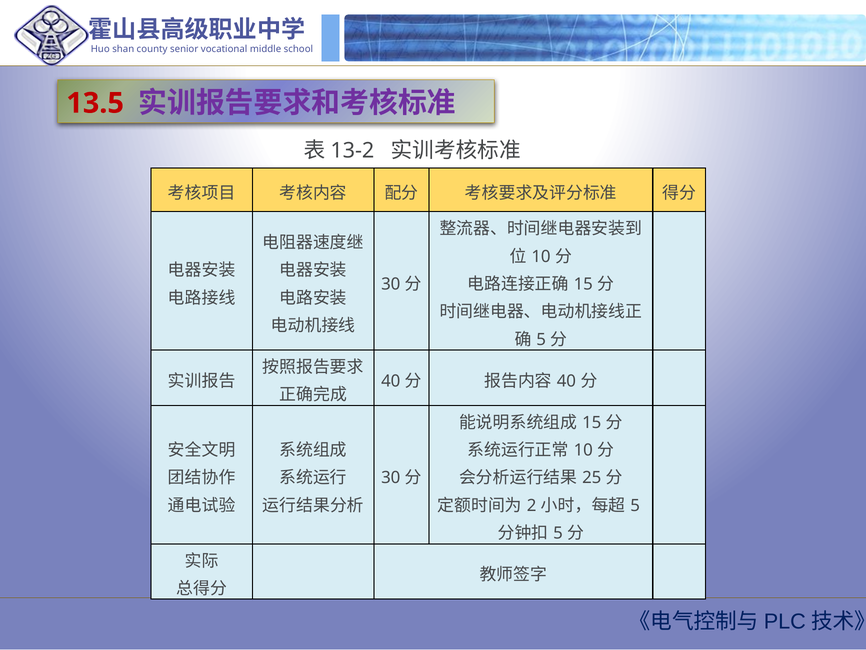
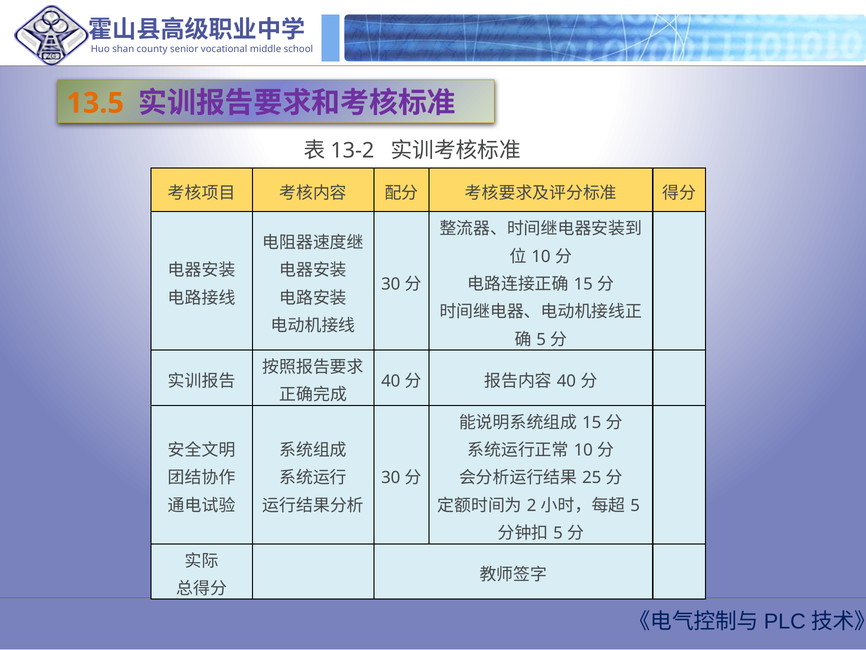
13.5 colour: red -> orange
